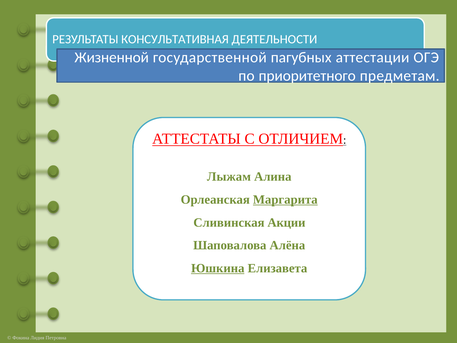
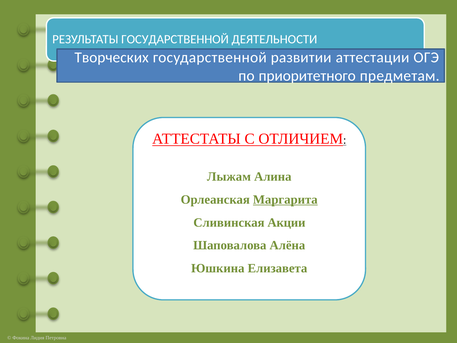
РЕЗУЛЬТАТЫ КОНСУЛЬТАТИВНАЯ: КОНСУЛЬТАТИВНАЯ -> ГОСУДАРСТВЕННОЙ
Жизненной: Жизненной -> Творческих
пагубных: пагубных -> развитии
Юшкина underline: present -> none
